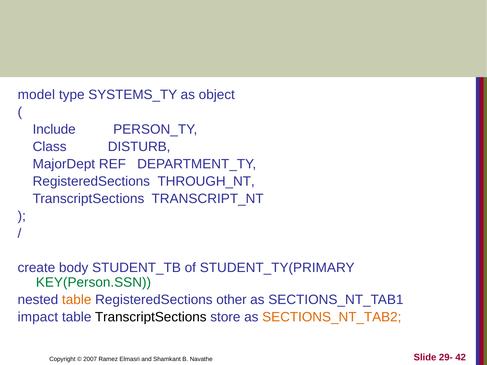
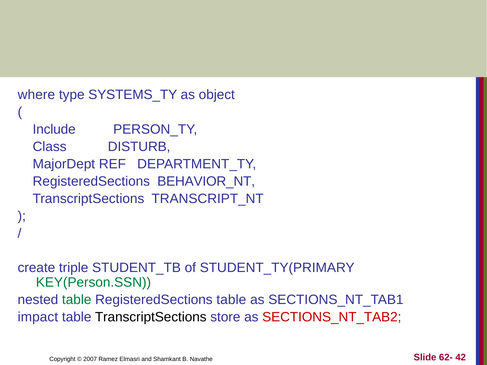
model: model -> where
THROUGH_NT: THROUGH_NT -> BEHAVIOR_NT
body: body -> triple
table at (77, 300) colour: orange -> green
RegisteredSections other: other -> table
SECTIONS_NT_TAB2 colour: orange -> red
29-: 29- -> 62-
